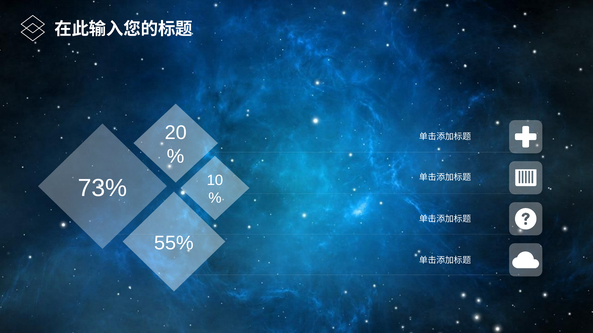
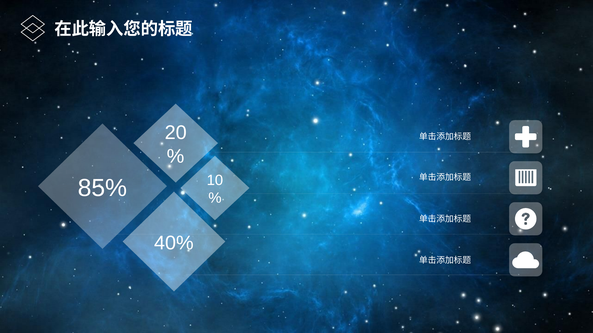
73%: 73% -> 85%
55%: 55% -> 40%
